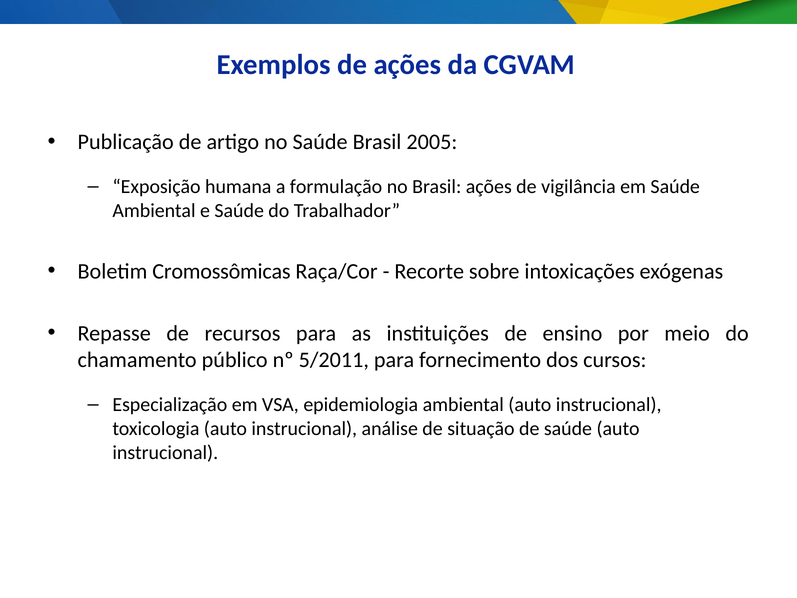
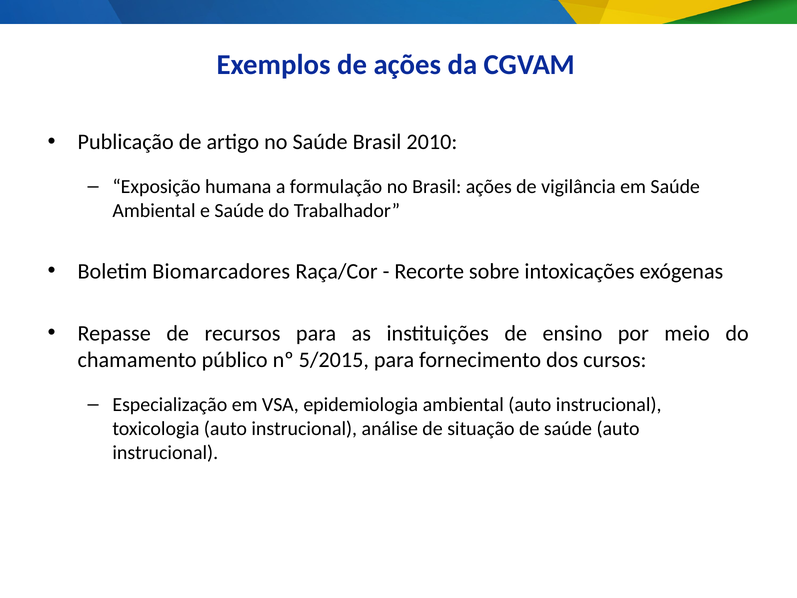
2005: 2005 -> 2010
Cromossômicas: Cromossômicas -> Biomarcadores
5/2011: 5/2011 -> 5/2015
